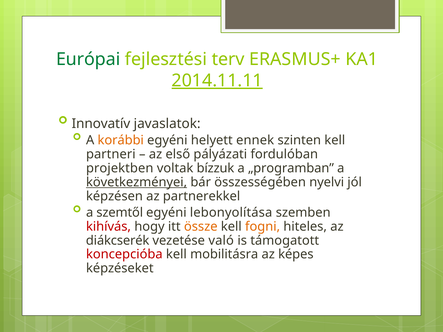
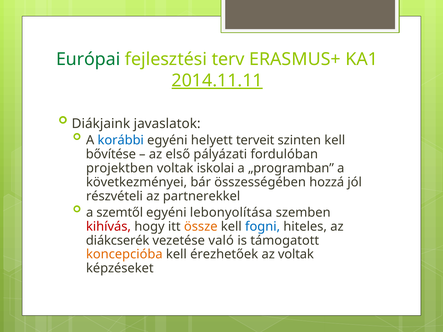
Innovatív: Innovatív -> Diákjaink
korábbi colour: orange -> blue
ennek: ennek -> terveit
partneri: partneri -> bővítése
bízzuk: bízzuk -> iskolai
következményei underline: present -> none
nyelvi: nyelvi -> hozzá
képzésen: képzésen -> részvételi
fogni colour: orange -> blue
koncepcióba colour: red -> orange
mobilitásra: mobilitásra -> érezhetőek
az képes: képes -> voltak
